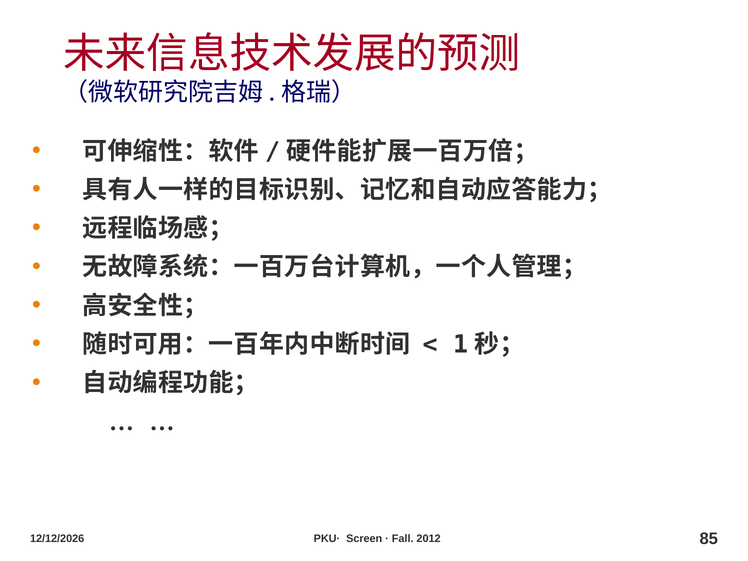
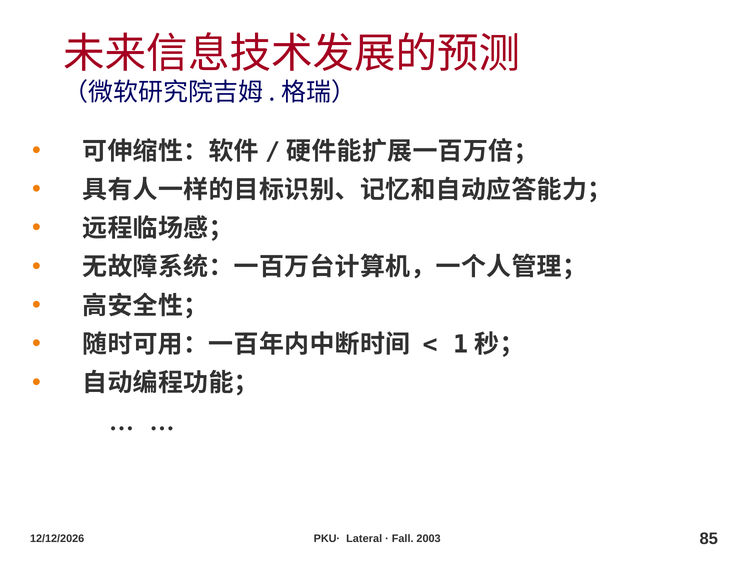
Screen: Screen -> Lateral
2012: 2012 -> 2003
